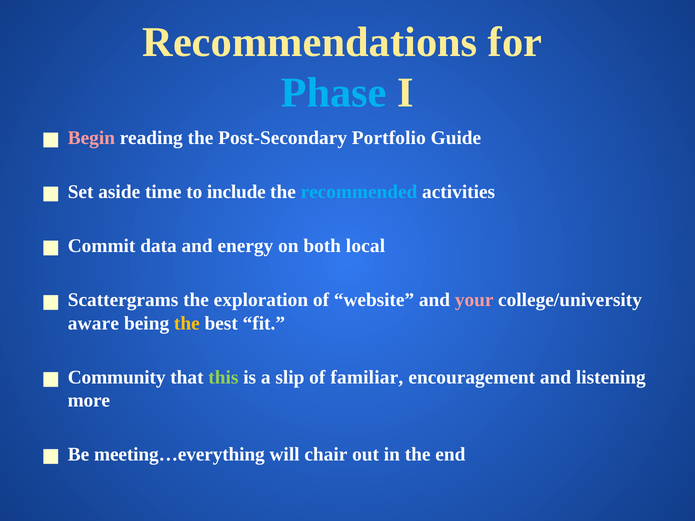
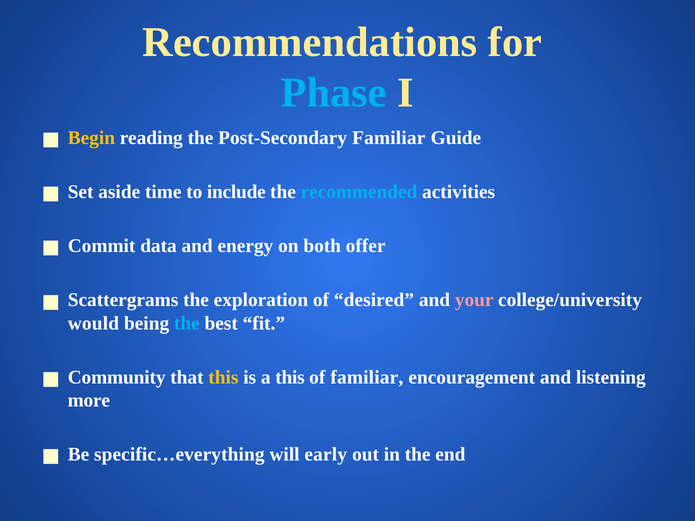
Begin colour: pink -> yellow
Post-Secondary Portfolio: Portfolio -> Familiar
local: local -> offer
website: website -> desired
aware: aware -> would
the at (187, 323) colour: yellow -> light blue
this at (223, 377) colour: light green -> yellow
a slip: slip -> this
meeting…everything: meeting…everything -> specific…everything
chair: chair -> early
